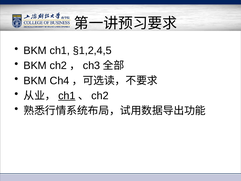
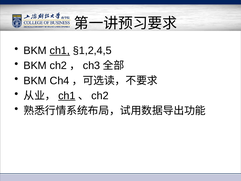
ch1 at (60, 51) underline: none -> present
